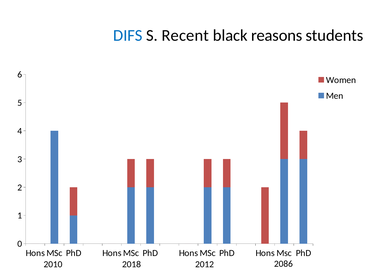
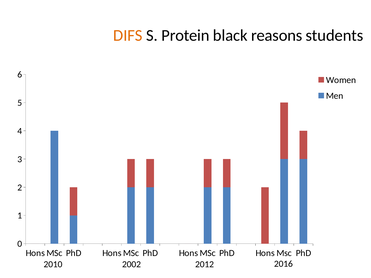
DIFS colour: blue -> orange
Recent: Recent -> Protein
2018: 2018 -> 2002
2086: 2086 -> 2016
